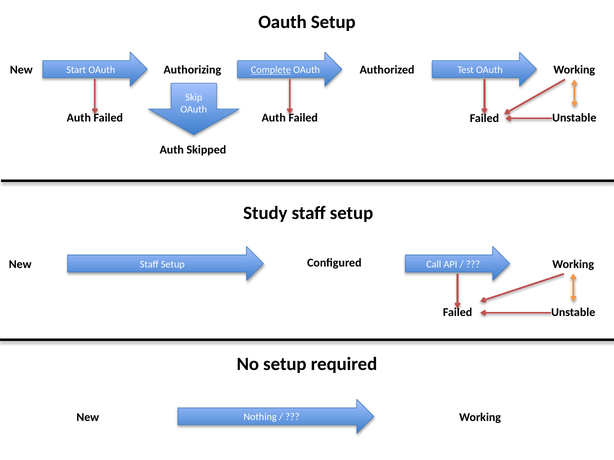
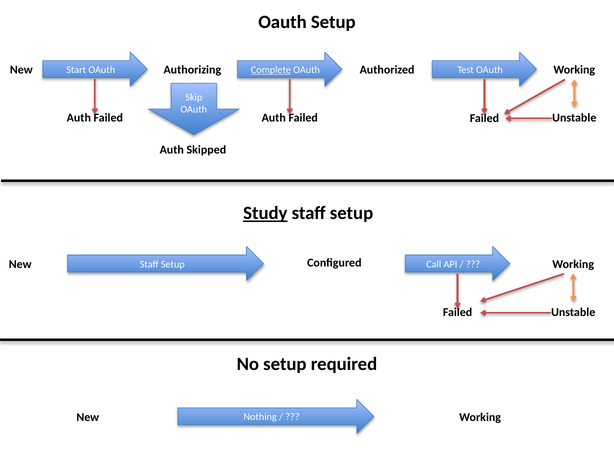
Study underline: none -> present
